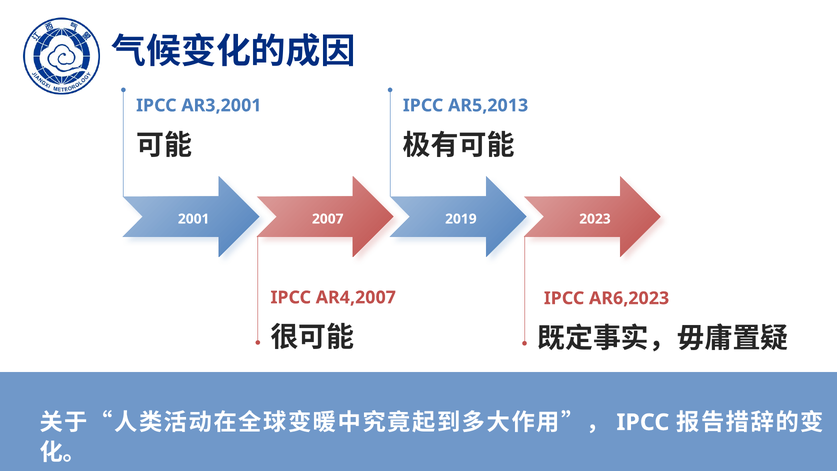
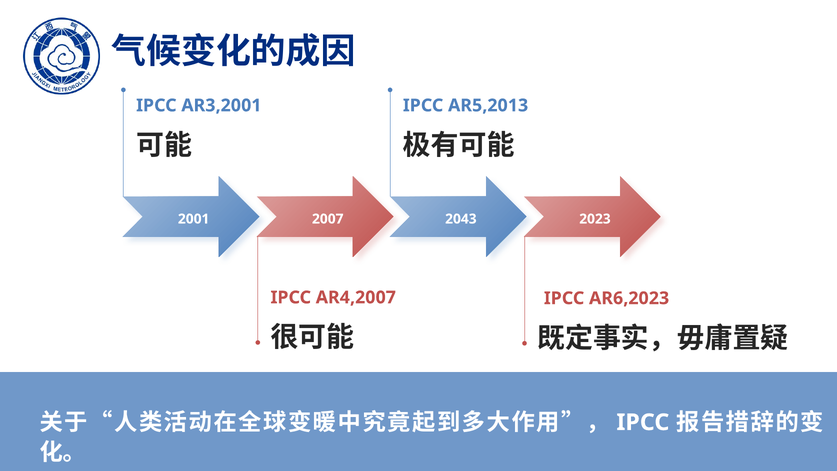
2019: 2019 -> 2043
